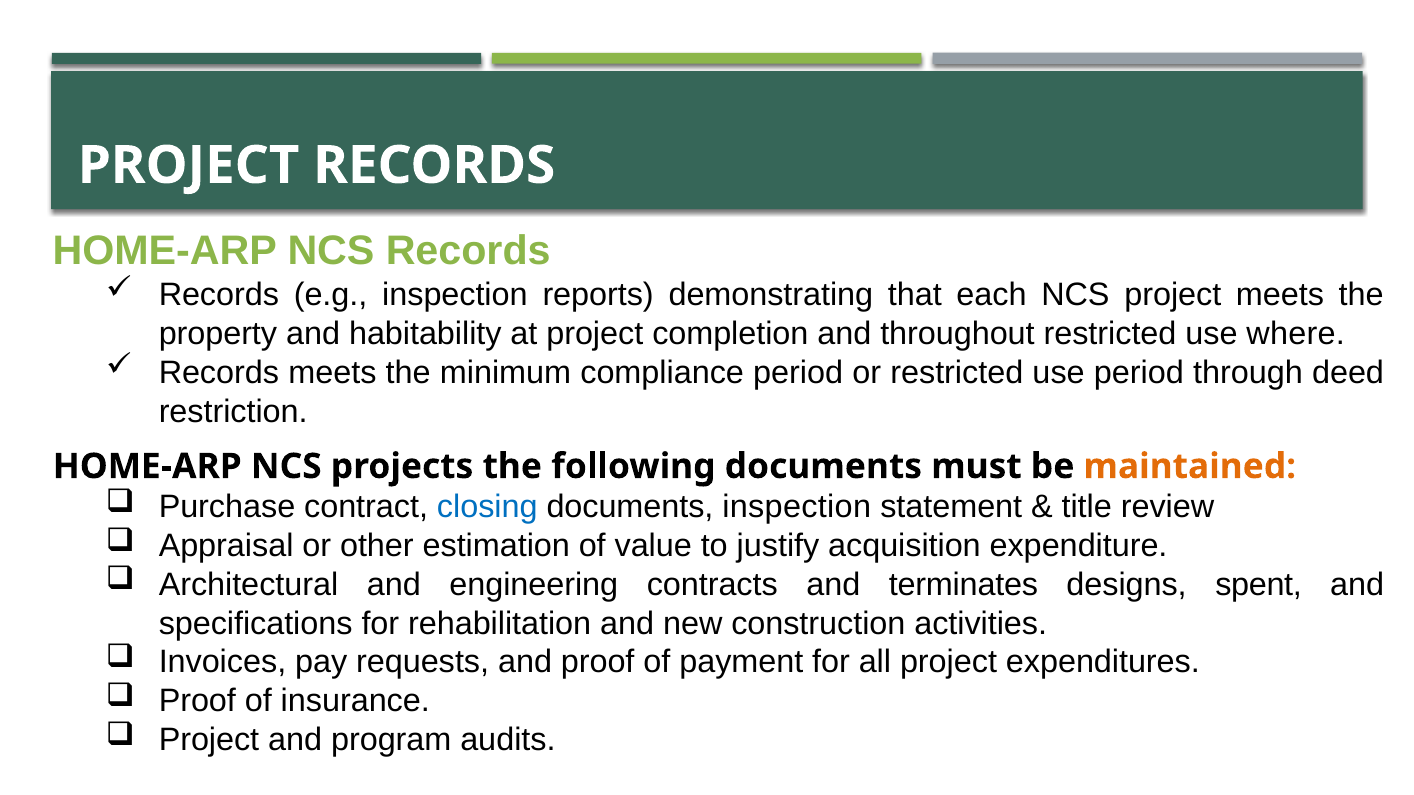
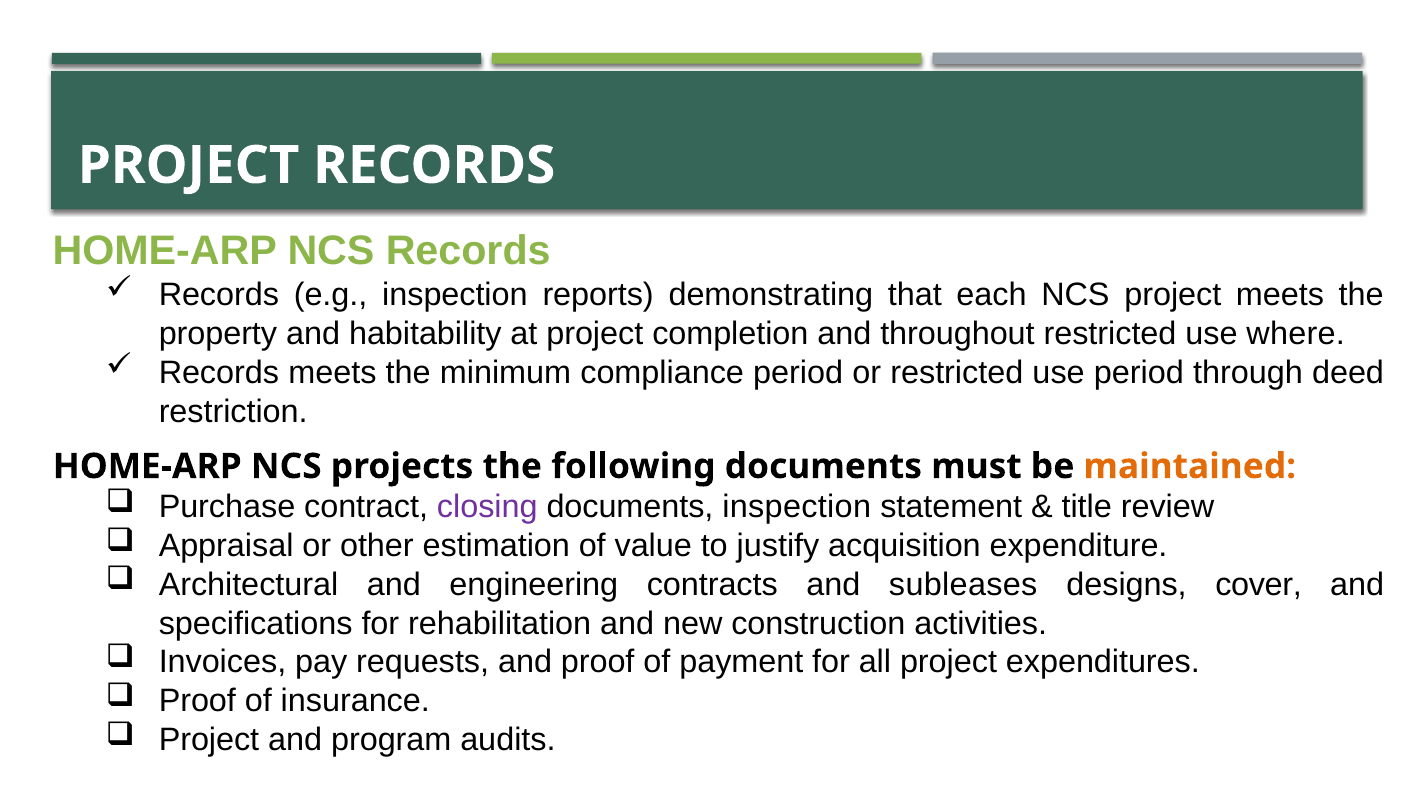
closing colour: blue -> purple
terminates: terminates -> subleases
spent: spent -> cover
